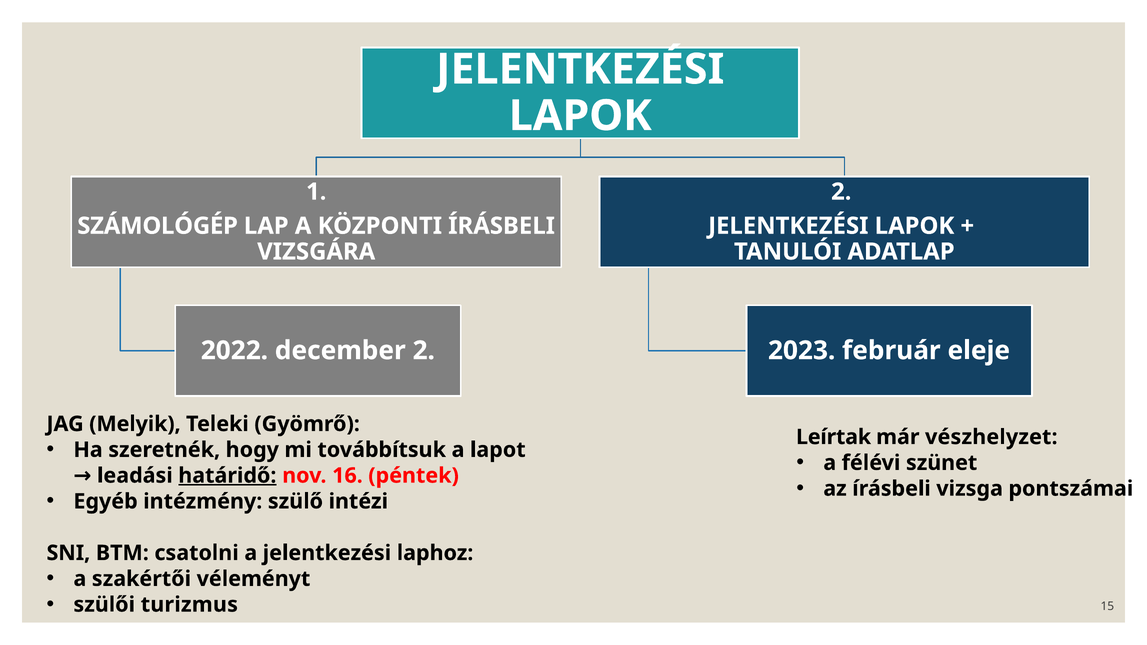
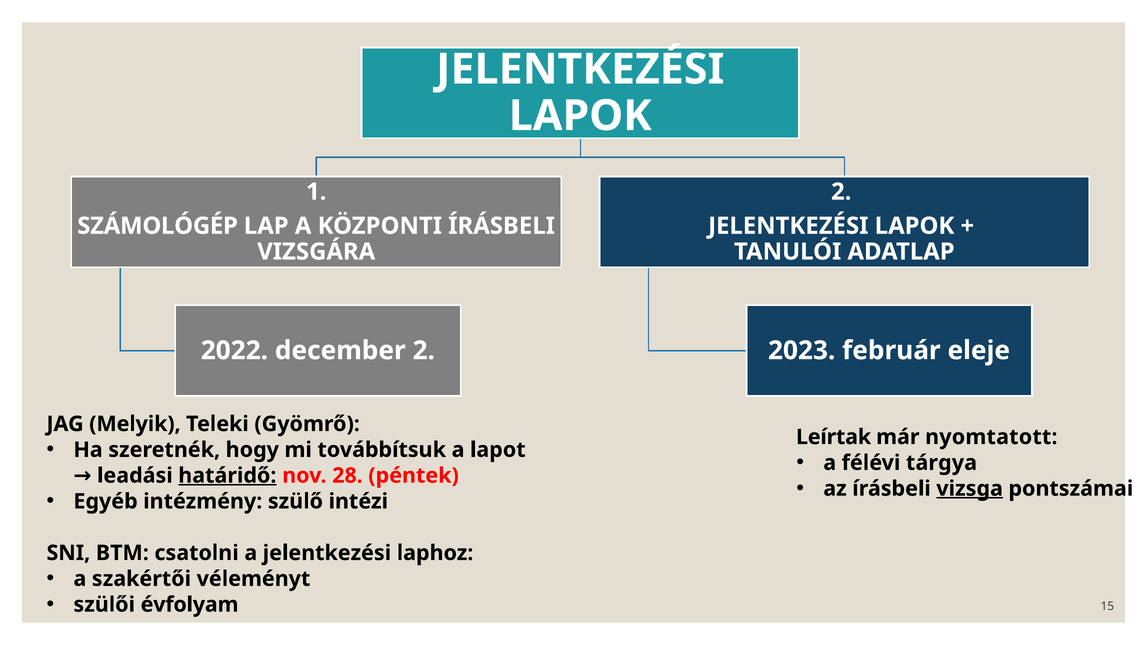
vészhelyzet: vészhelyzet -> nyomtatott
szünet: szünet -> tárgya
16: 16 -> 28
vizsga underline: none -> present
turizmus: turizmus -> évfolyam
